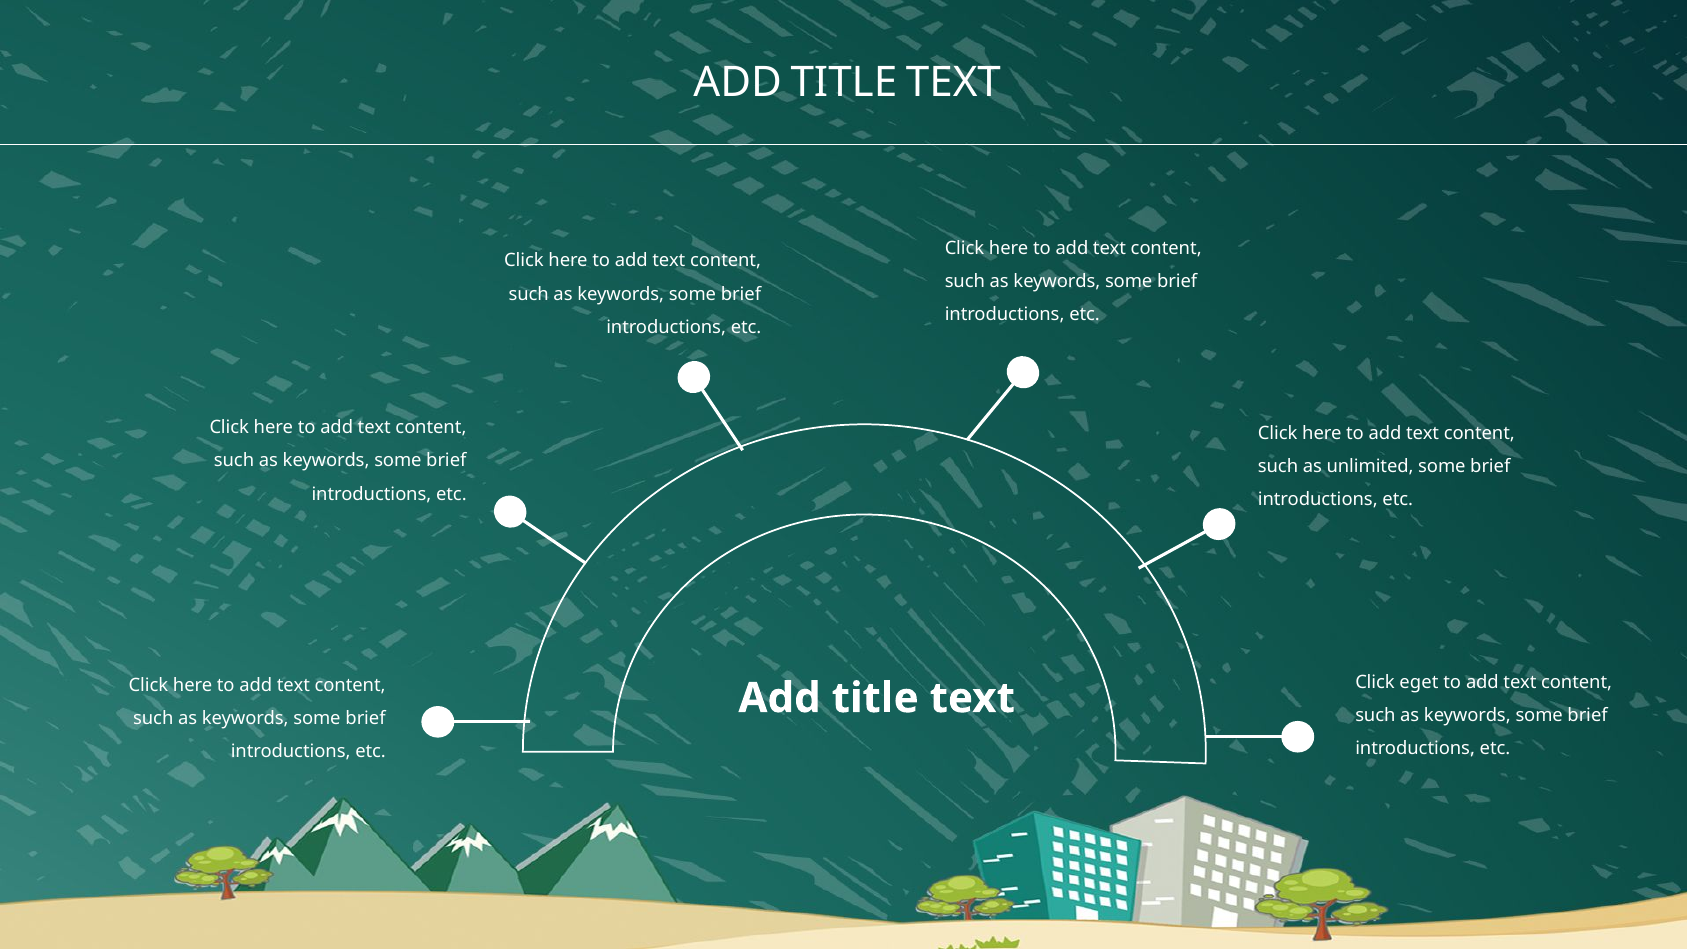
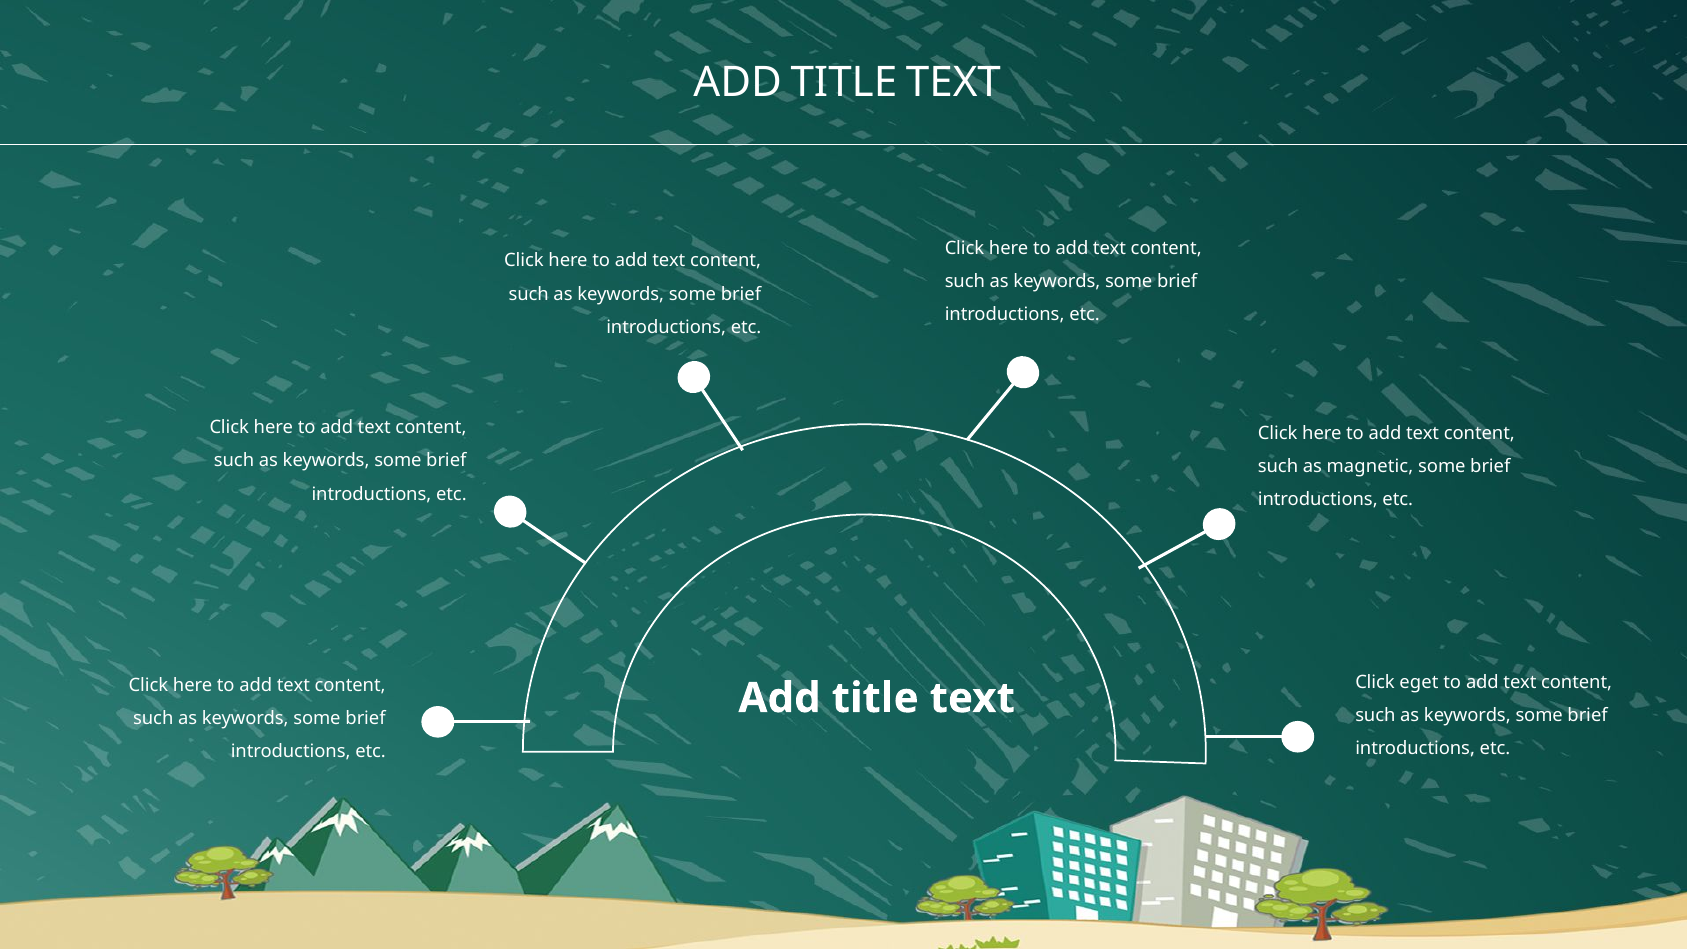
unlimited: unlimited -> magnetic
